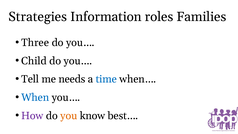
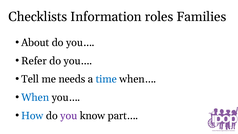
Strategies: Strategies -> Checklists
Three: Three -> About
Child: Child -> Refer
How colour: purple -> blue
you colour: orange -> purple
best…: best… -> part…
